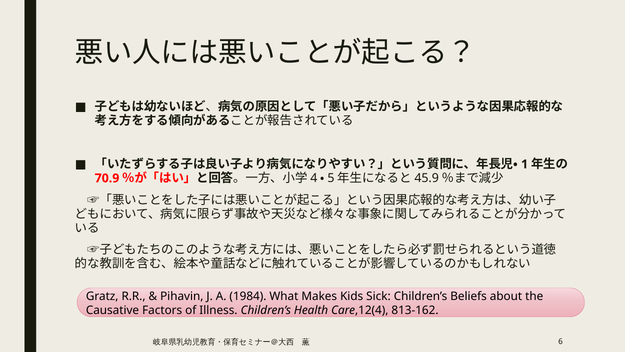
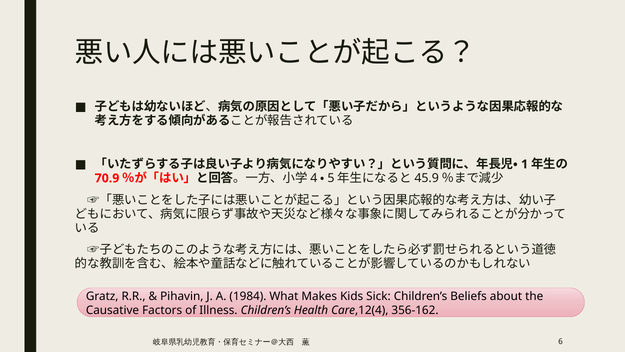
813-162: 813-162 -> 356-162
